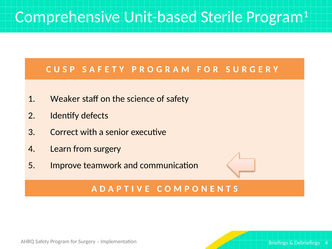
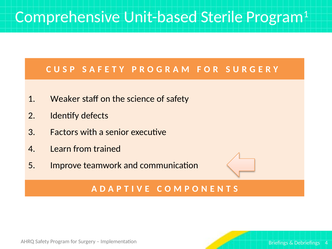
Correct: Correct -> Factors
from surgery: surgery -> trained
